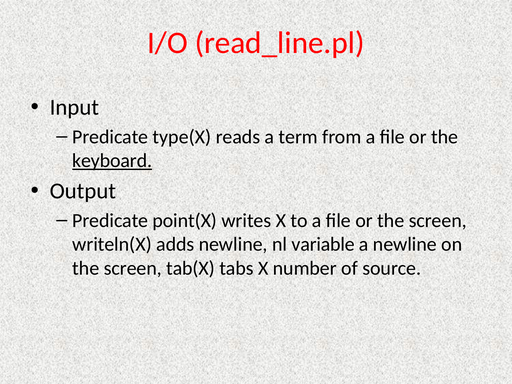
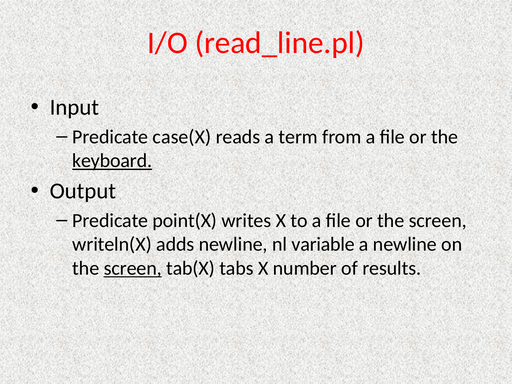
type(X: type(X -> case(X
screen at (133, 268) underline: none -> present
source: source -> results
